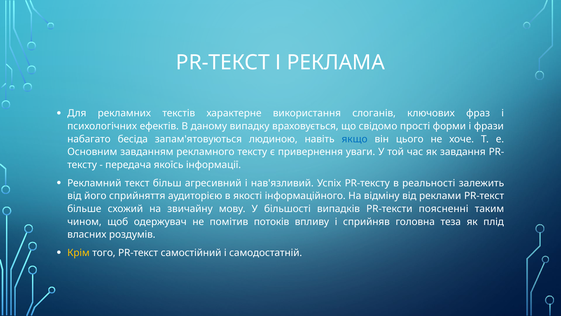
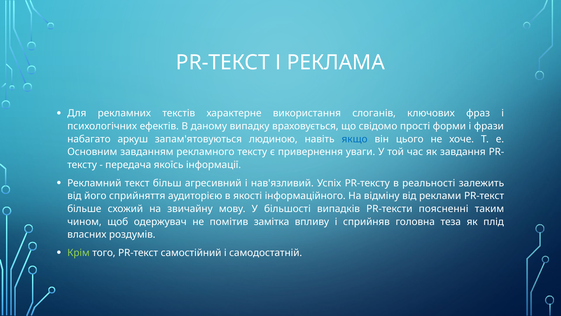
бесіда: бесіда -> аркуш
потоків: потоків -> замітка
Крім colour: yellow -> light green
